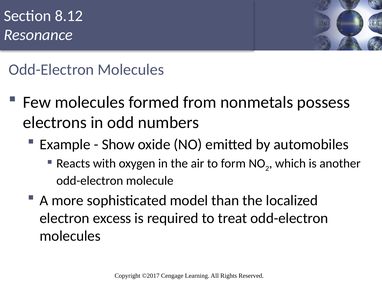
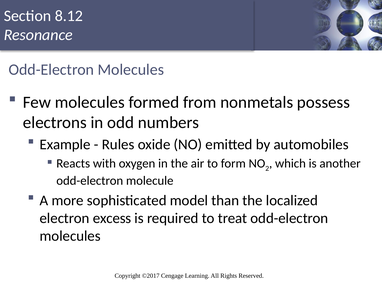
Show: Show -> Rules
